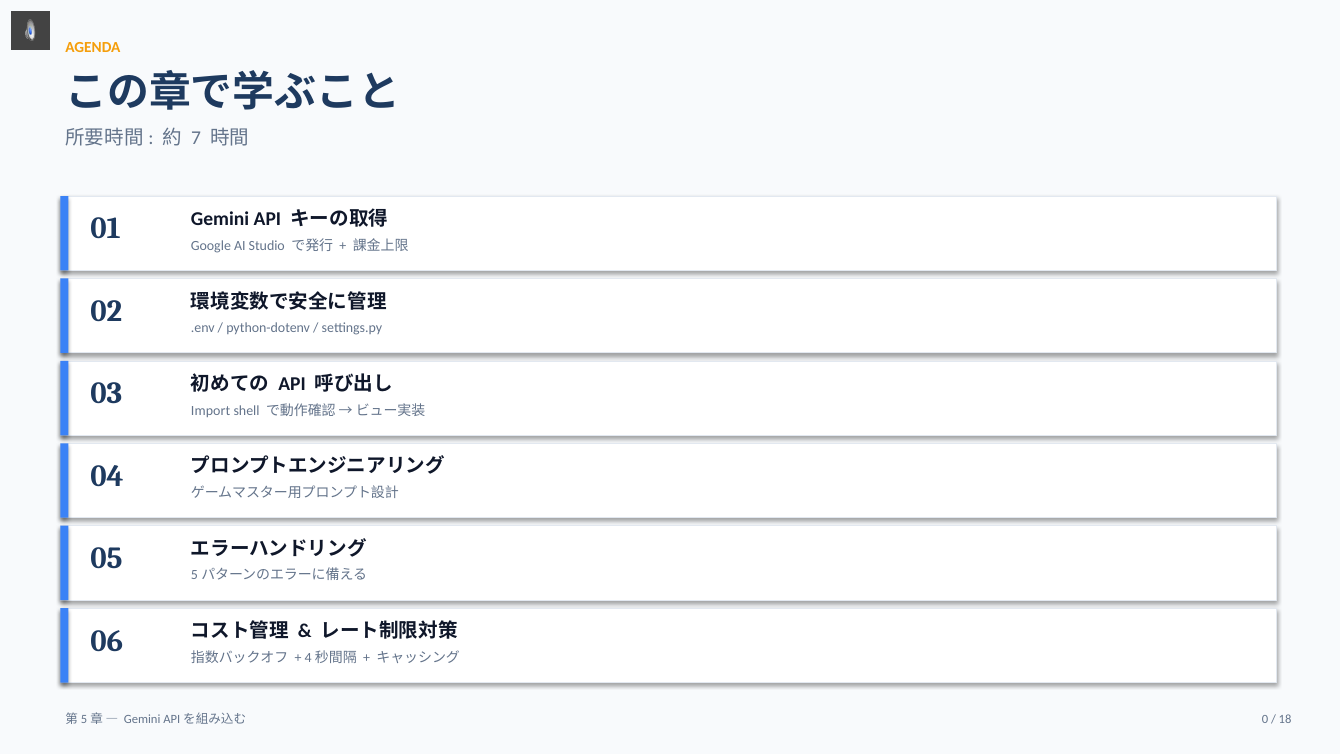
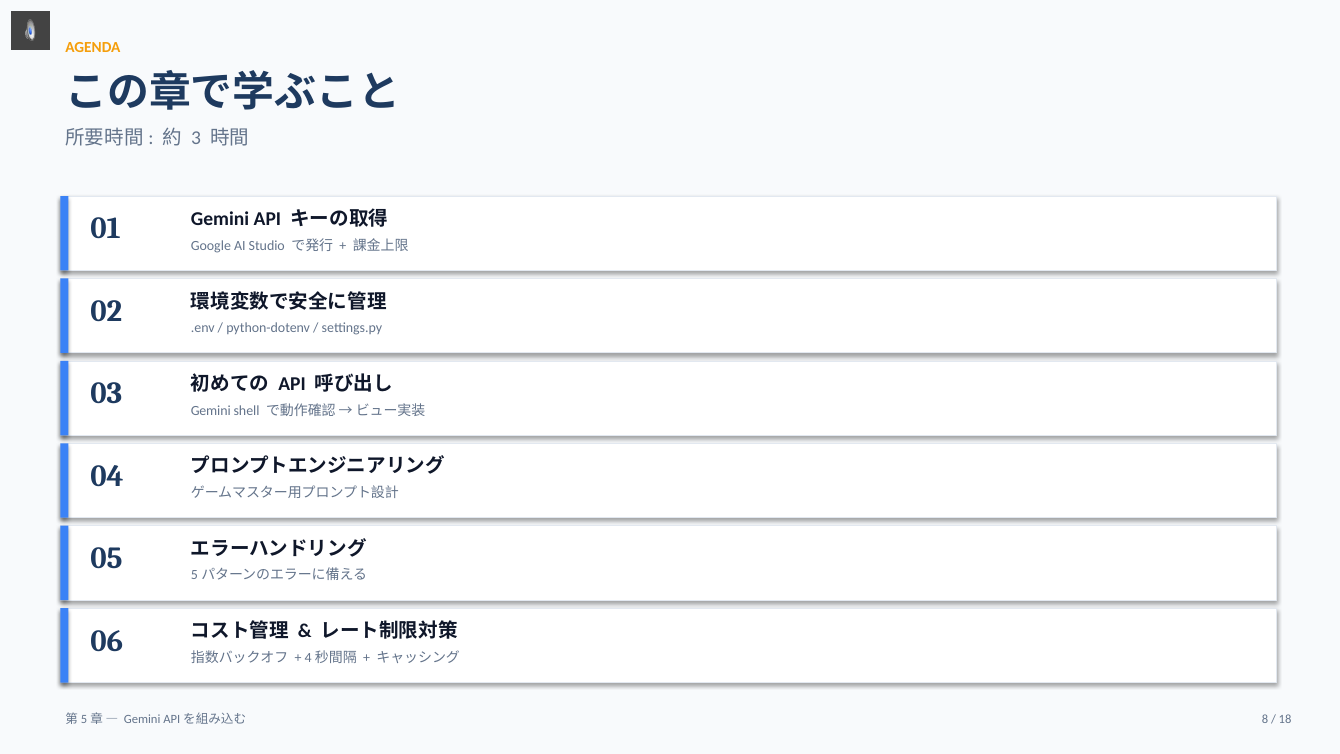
7: 7 -> 3
Import at (211, 410): Import -> Gemini
0: 0 -> 8
